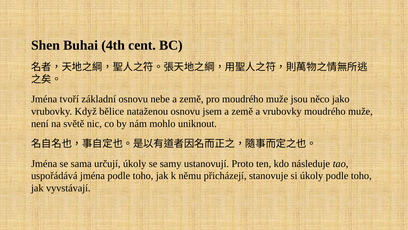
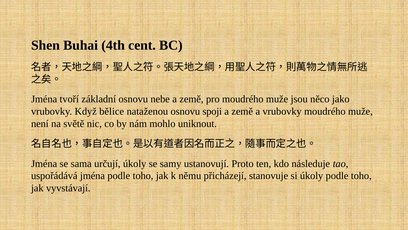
jsem: jsem -> spoji
